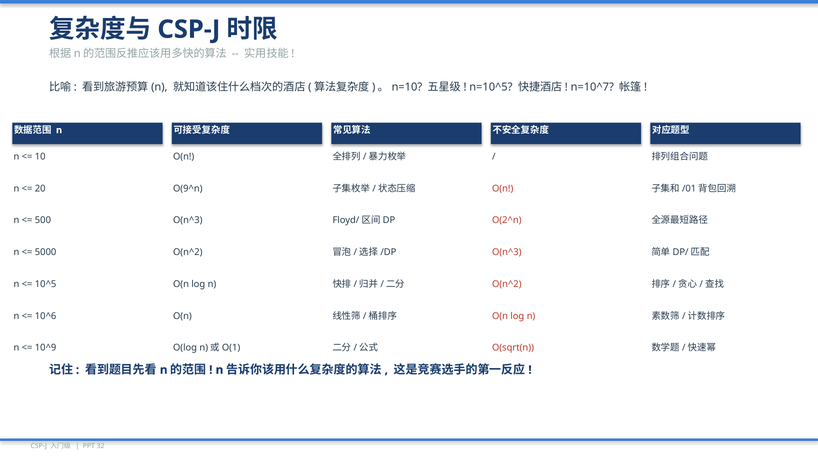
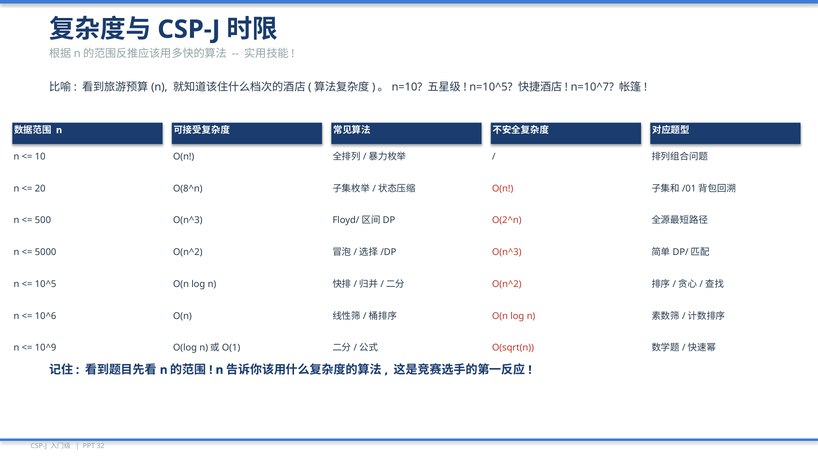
O(9^n: O(9^n -> O(8^n
